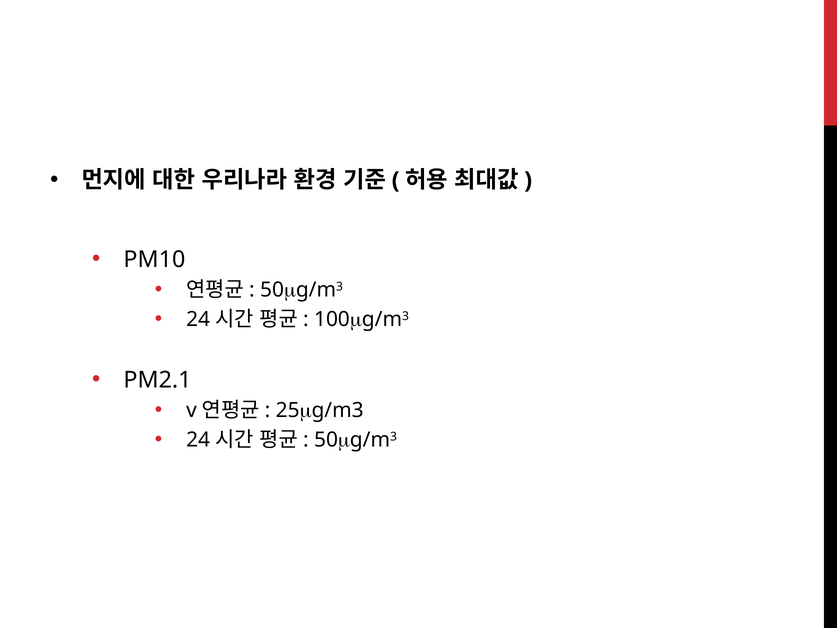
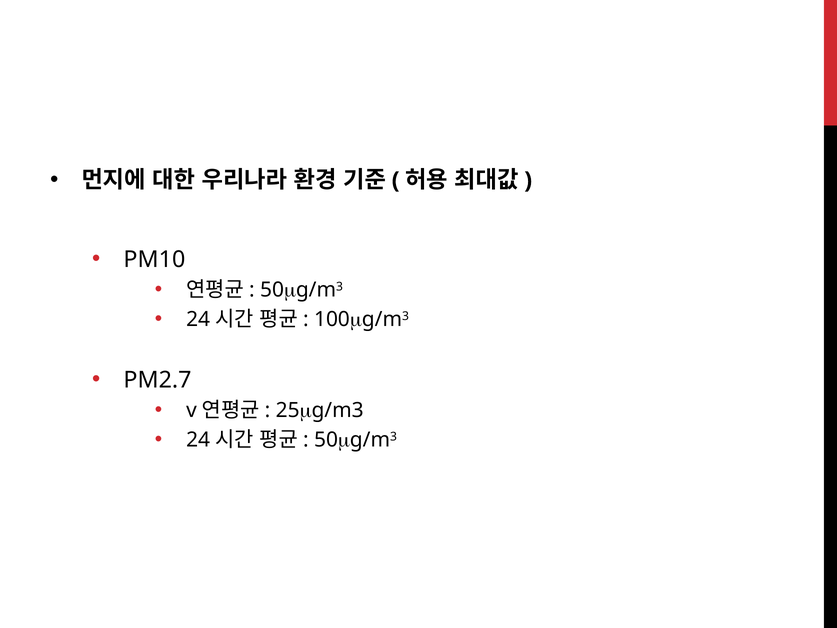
PM2.1: PM2.1 -> PM2.7
